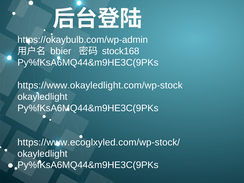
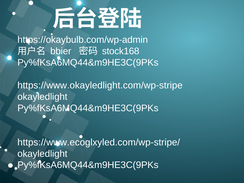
https://www.okayledlight.com/wp-stock: https://www.okayledlight.com/wp-stock -> https://www.okayledlight.com/wp-stripe
https://www.ecoglxyled.com/wp-stock/: https://www.ecoglxyled.com/wp-stock/ -> https://www.ecoglxyled.com/wp-stripe/
